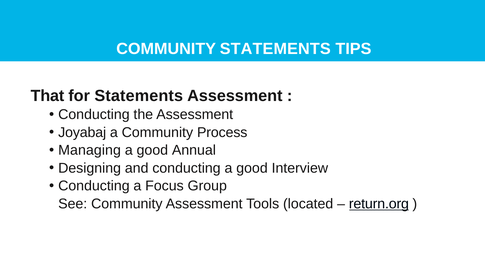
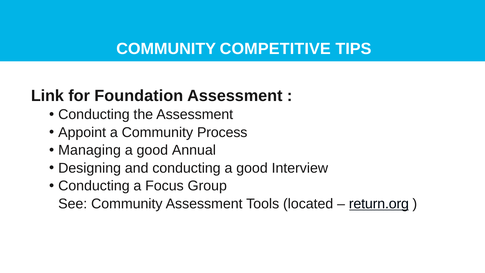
COMMUNITY STATEMENTS: STATEMENTS -> COMPETITIVE
That: That -> Link
for Statements: Statements -> Foundation
Joyabaj: Joyabaj -> Appoint
